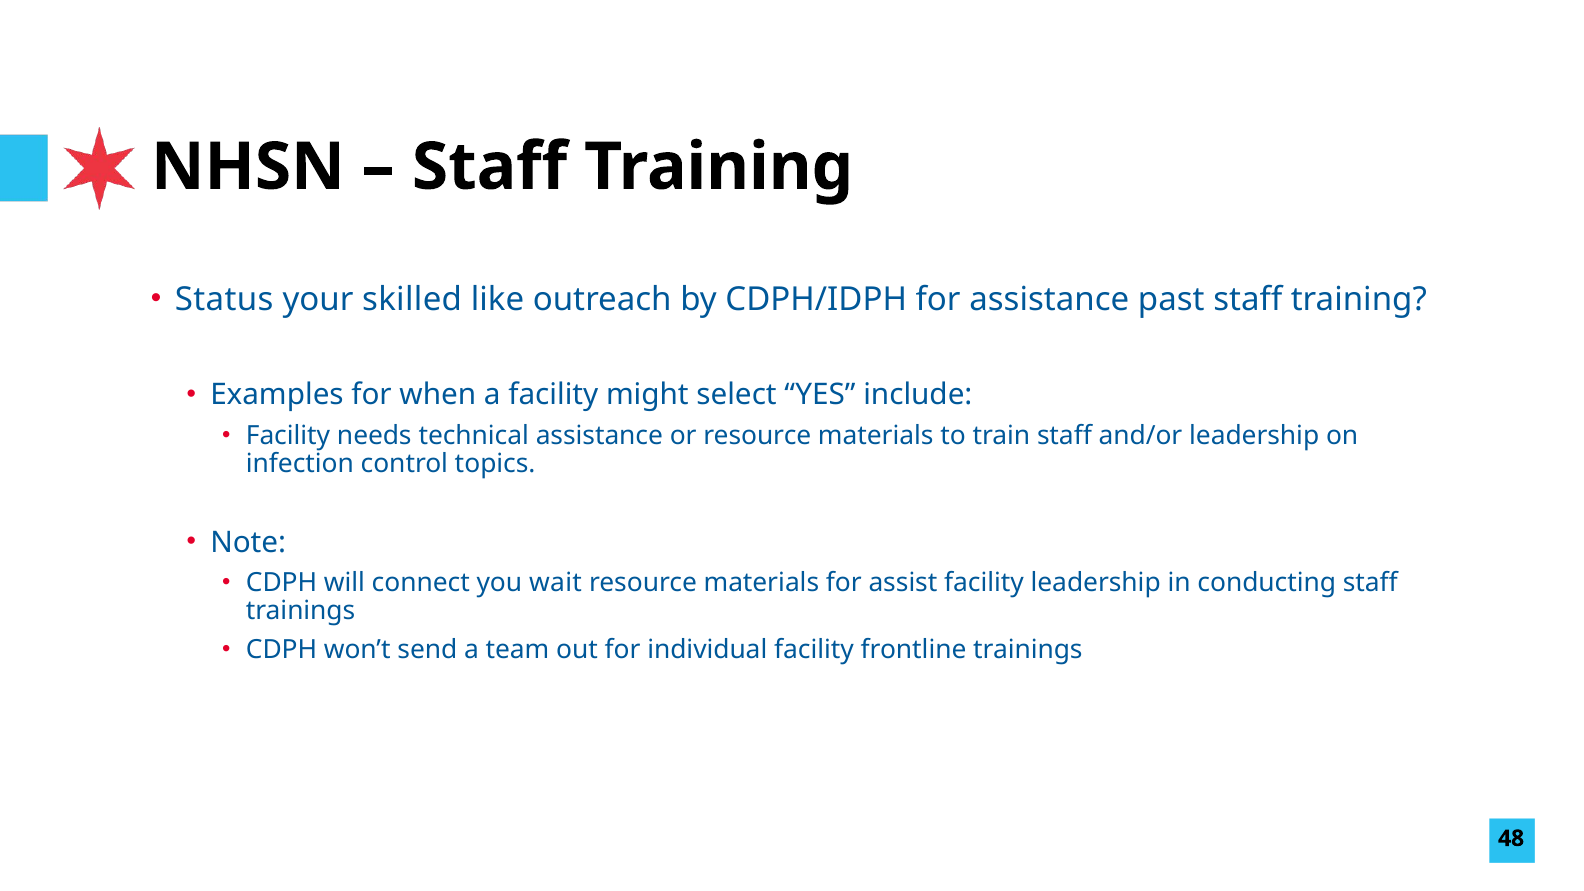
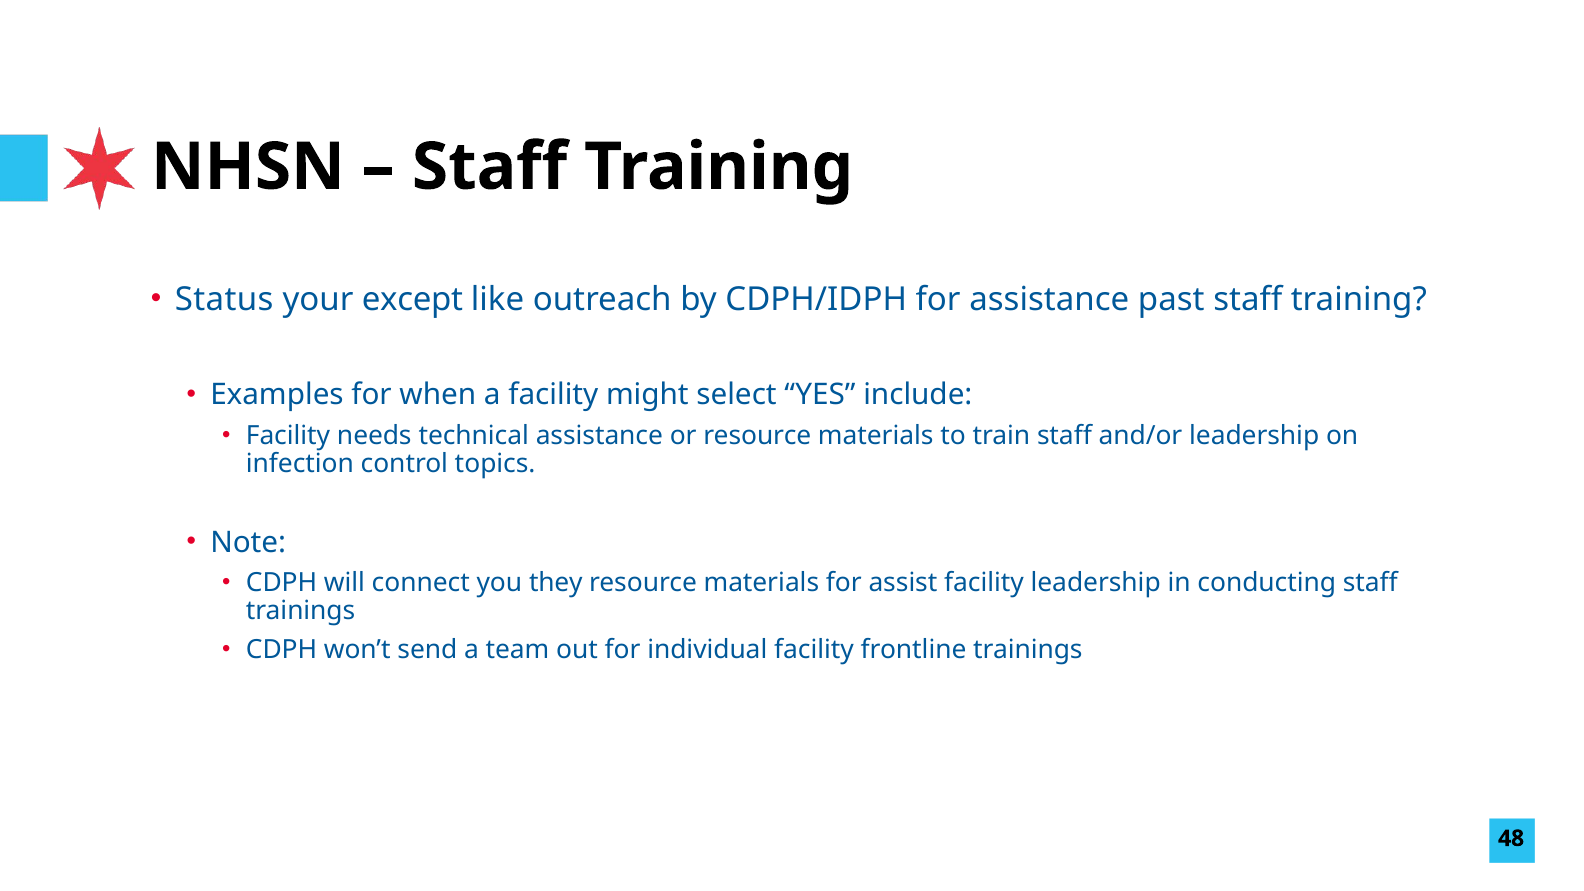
skilled: skilled -> except
wait: wait -> they
